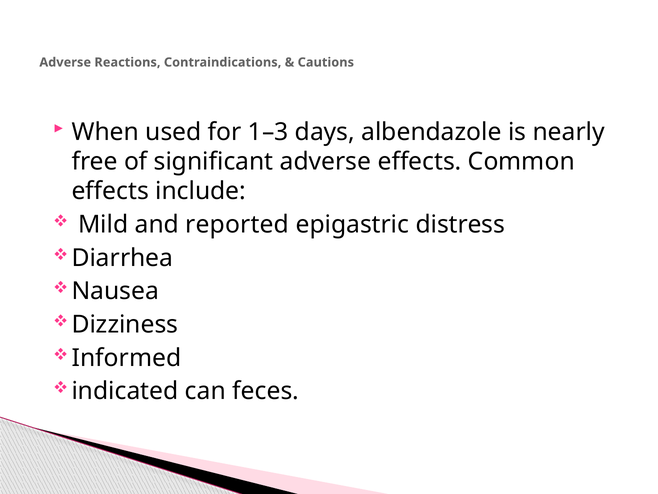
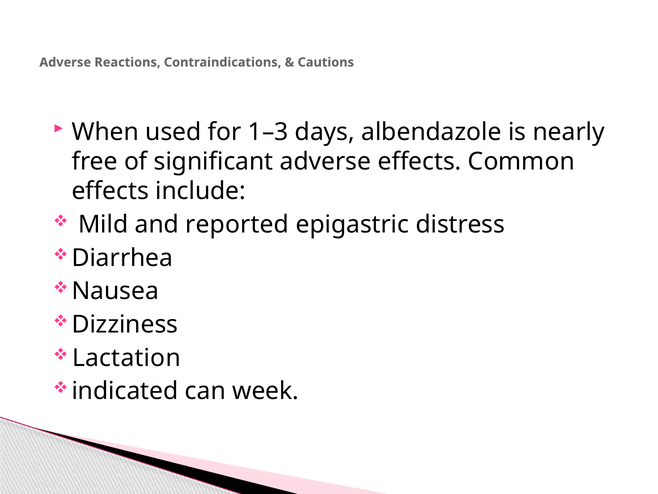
Informed: Informed -> Lactation
feces: feces -> week
